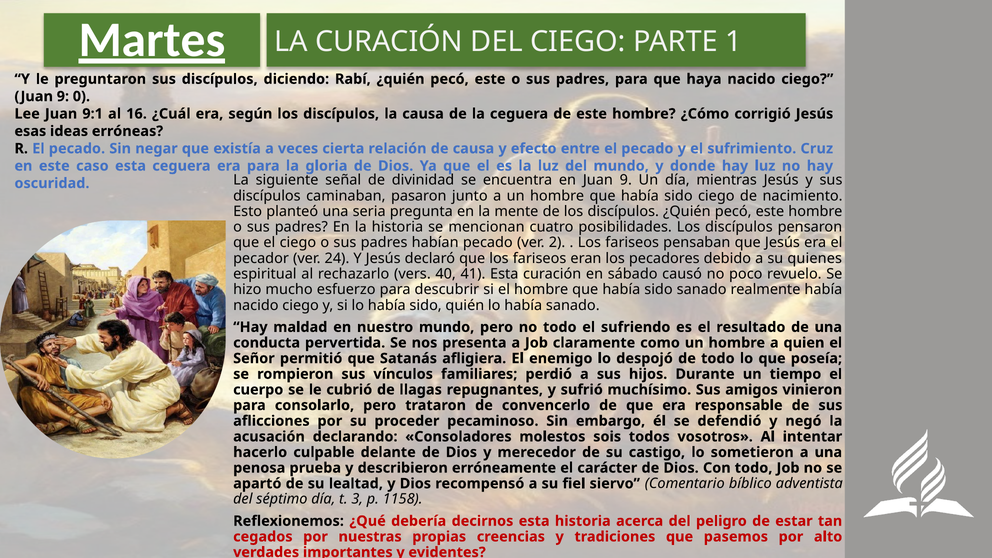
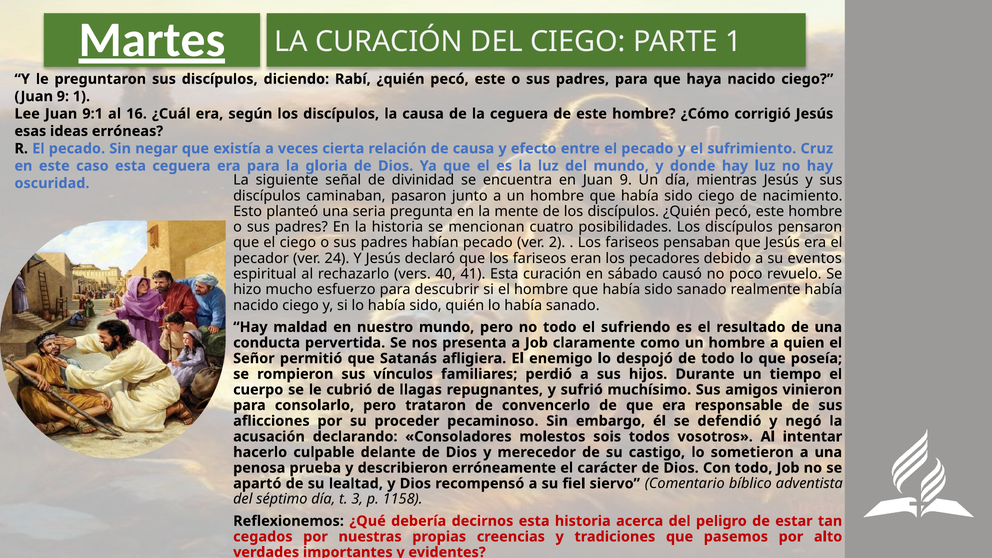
9 0: 0 -> 1
quienes: quienes -> eventos
